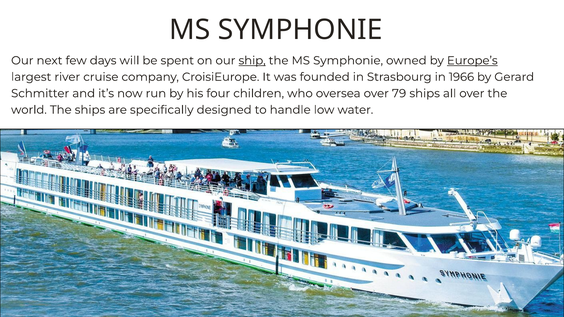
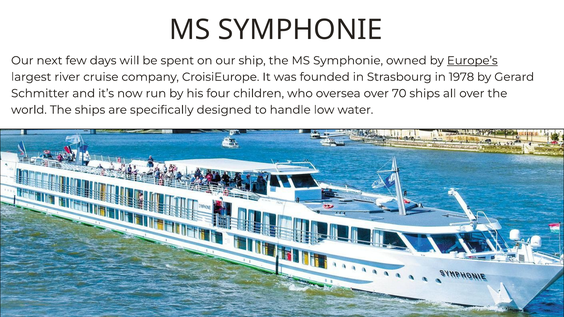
ship underline: present -> none
1966: 1966 -> 1978
79: 79 -> 70
